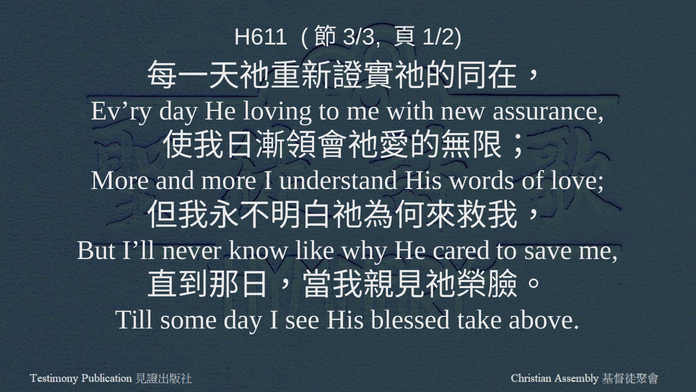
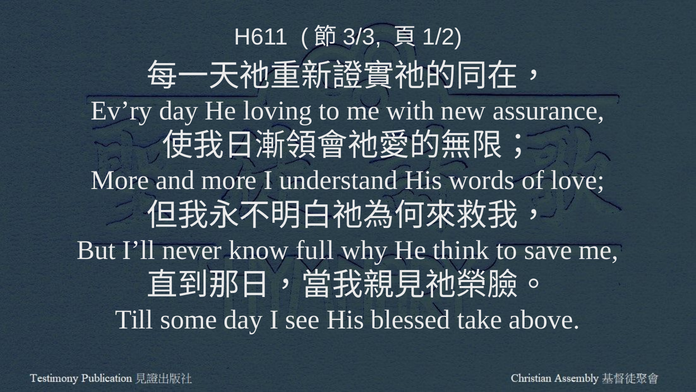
like: like -> full
cared: cared -> think
